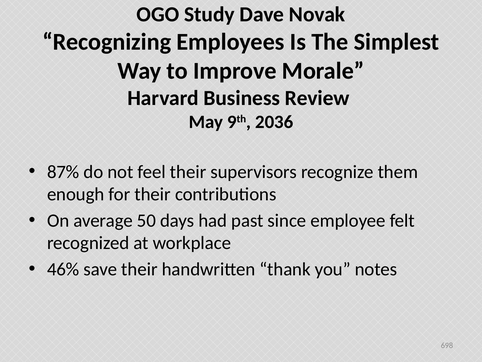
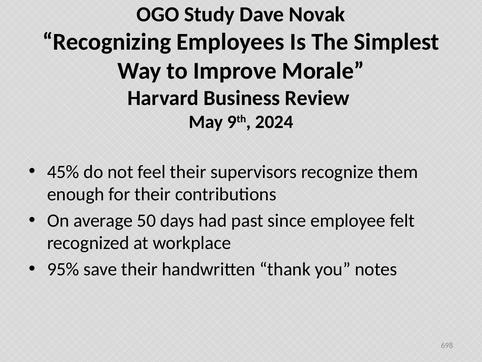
2036: 2036 -> 2024
87%: 87% -> 45%
46%: 46% -> 95%
